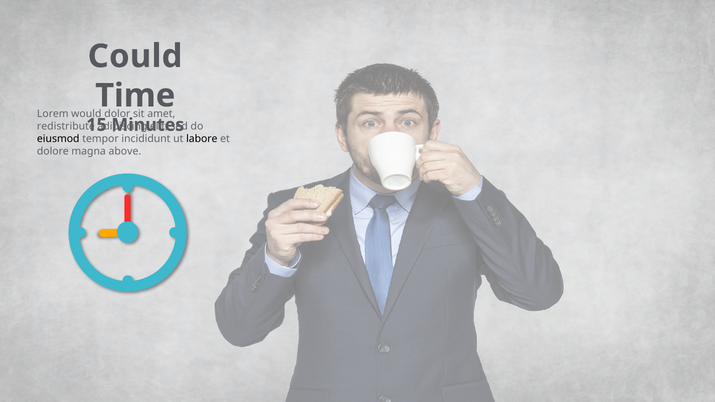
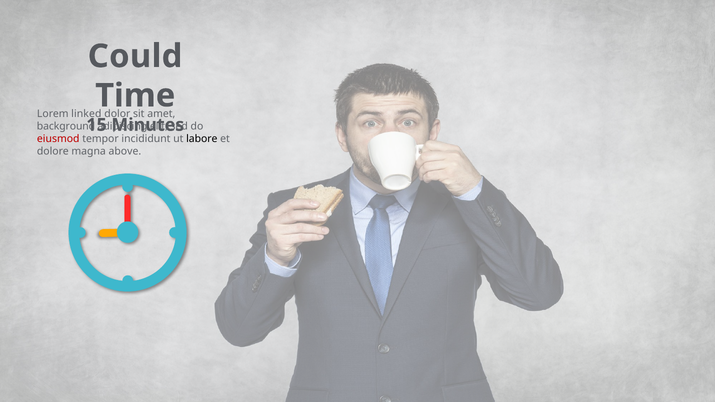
would: would -> linked
redistribute: redistribute -> background
eiusmod colour: black -> red
